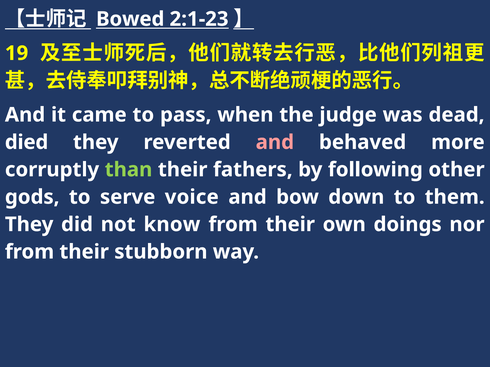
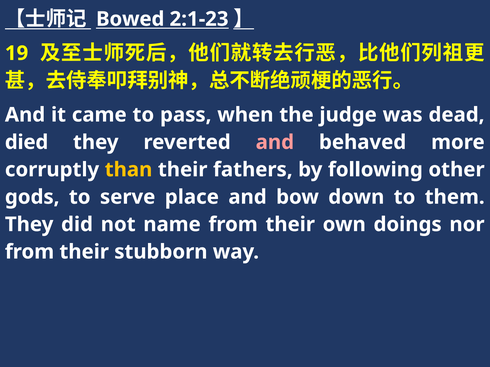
than colour: light green -> yellow
voice: voice -> place
know: know -> name
